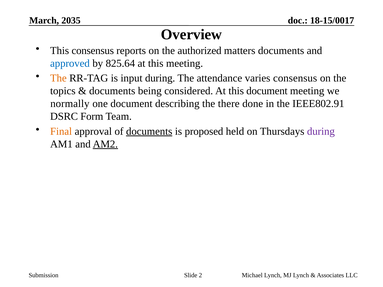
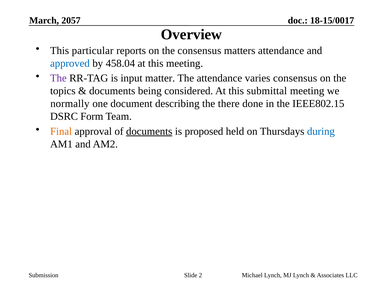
2035: 2035 -> 2057
This consensus: consensus -> particular
the authorized: authorized -> consensus
matters documents: documents -> attendance
825.64: 825.64 -> 458.04
The at (58, 78) colour: orange -> purple
input during: during -> matter
this document: document -> submittal
IEEE802.91: IEEE802.91 -> IEEE802.15
during at (321, 131) colour: purple -> blue
AM2 underline: present -> none
